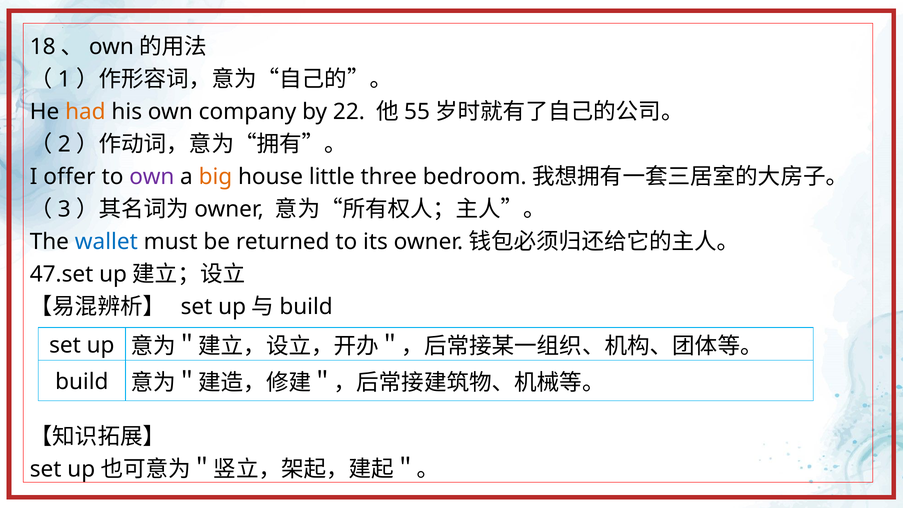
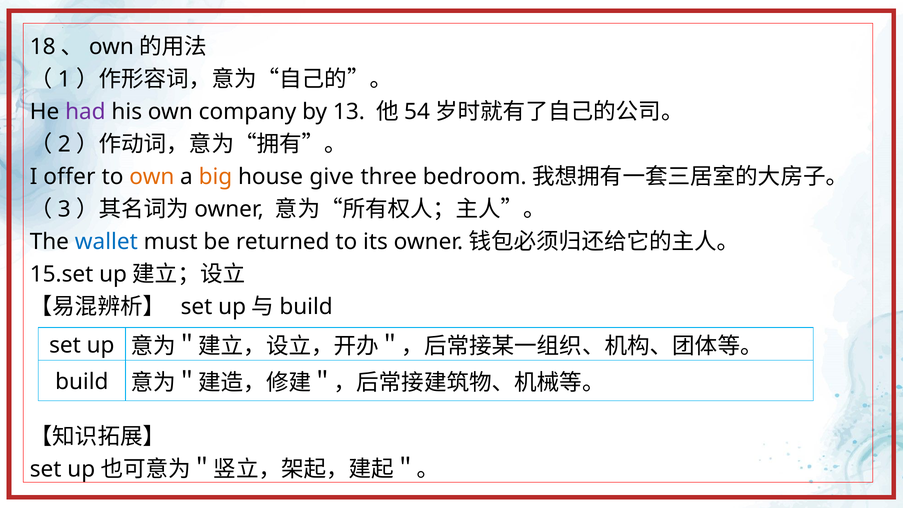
had colour: orange -> purple
22: 22 -> 13
55: 55 -> 54
own at (152, 177) colour: purple -> orange
little: little -> give
47.set: 47.set -> 15.set
